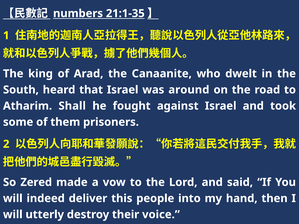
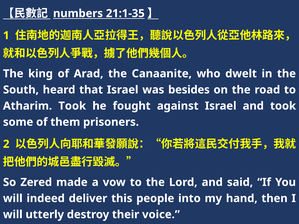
around: around -> besides
Atharim Shall: Shall -> Took
